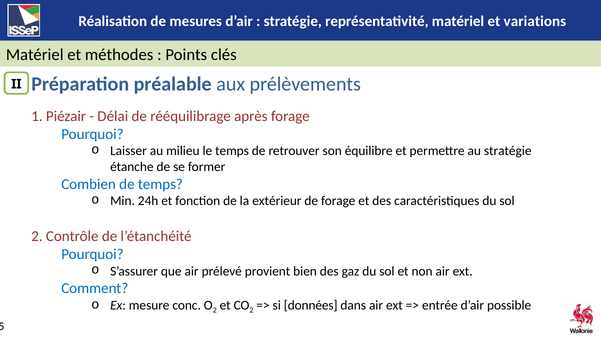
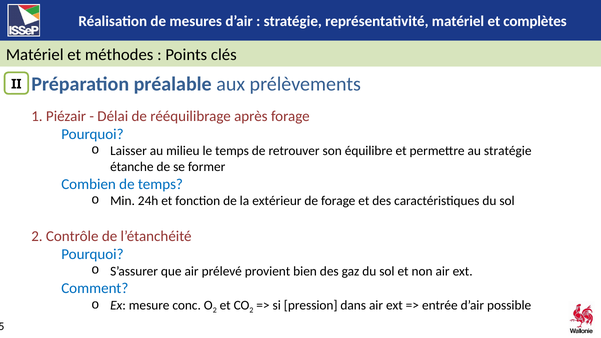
variations: variations -> complètes
données: données -> pression
